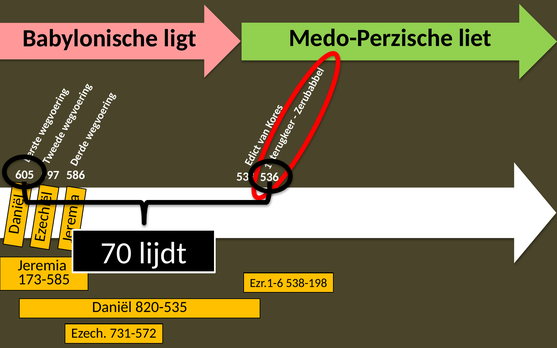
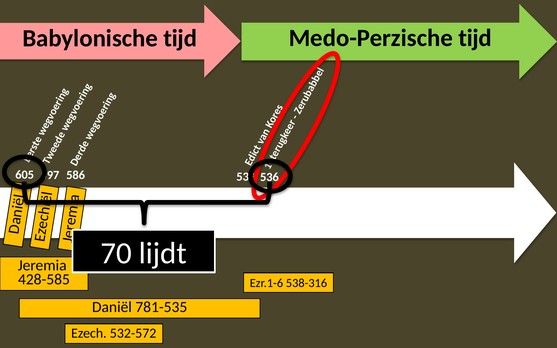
Medo-Perzische liet: liet -> tijd
Babylonische ligt: ligt -> tijd
173-585: 173-585 -> 428-585
538-198: 538-198 -> 538-316
820-535: 820-535 -> 781-535
731-572: 731-572 -> 532-572
